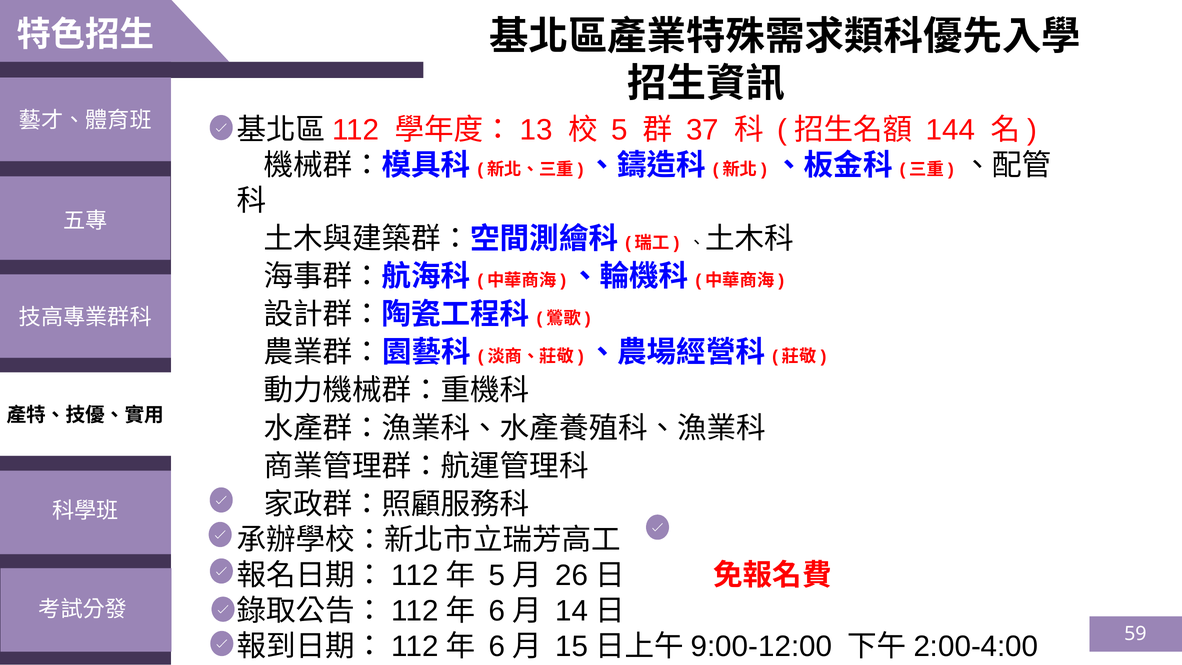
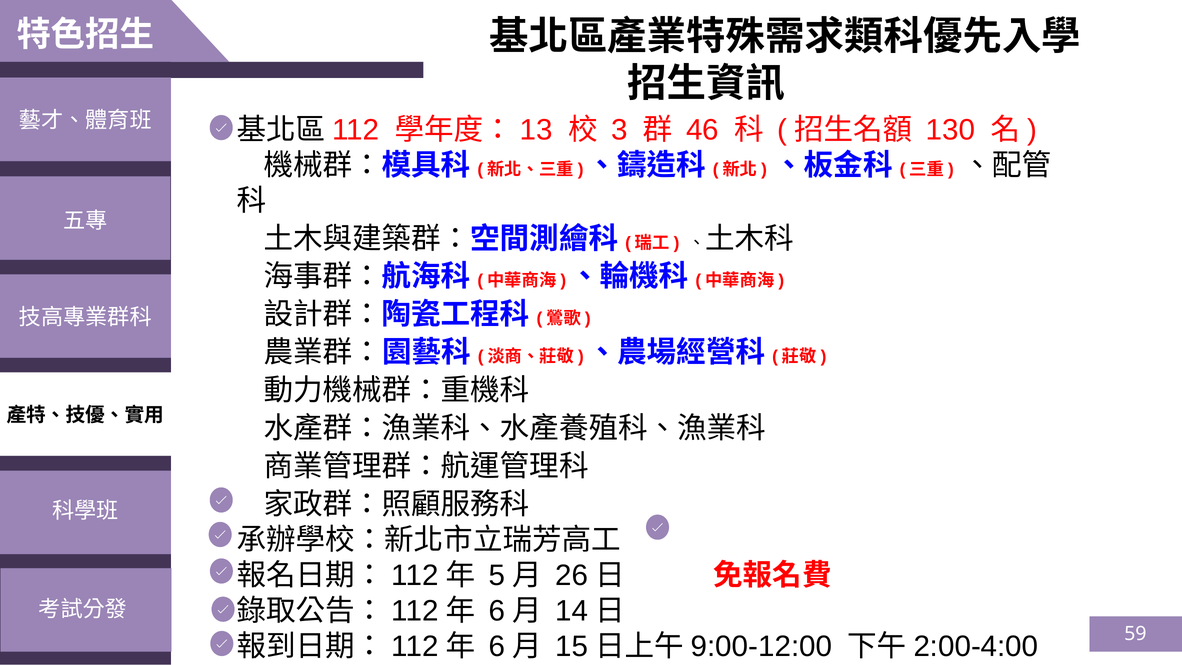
5: 5 -> 3
37: 37 -> 46
144: 144 -> 130
